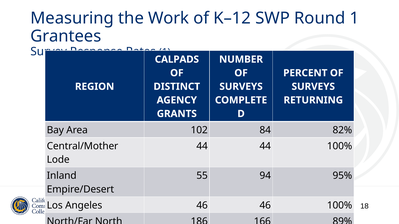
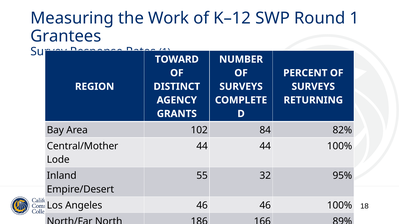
CALPADS: CALPADS -> TOWARD
94: 94 -> 32
